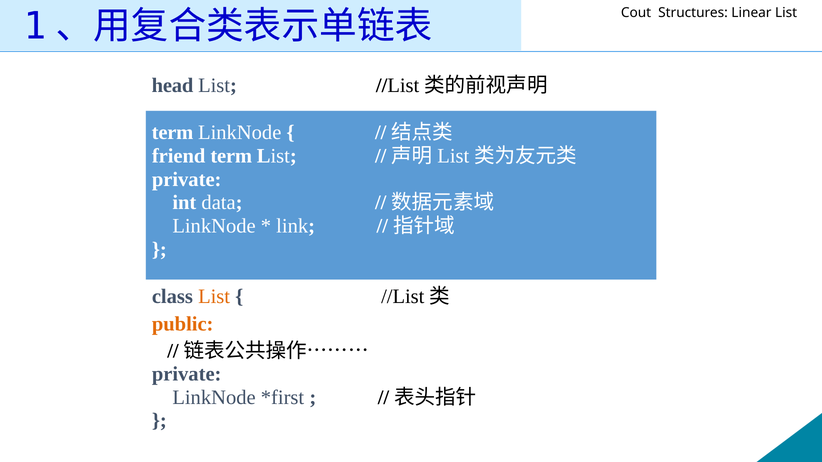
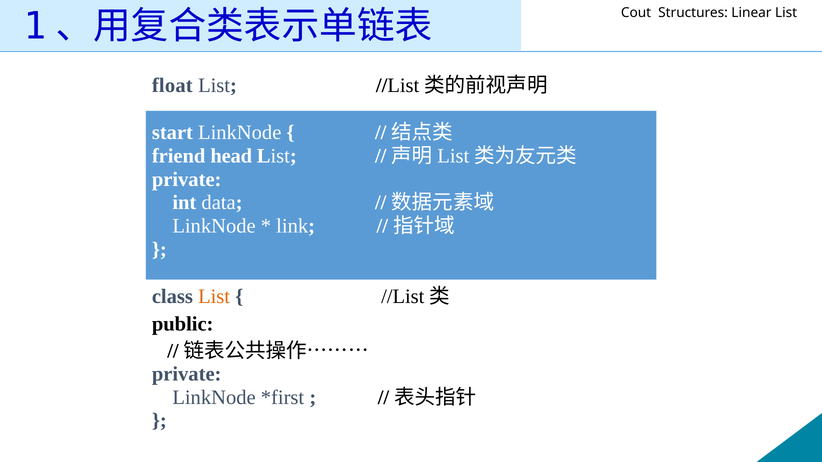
head: head -> float
term at (173, 133): term -> start
friend term: term -> head
public colour: orange -> black
